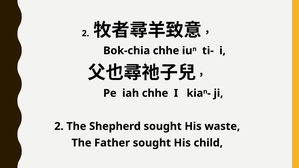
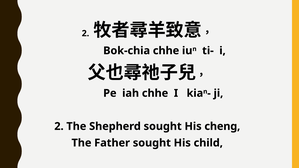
waste: waste -> cheng
